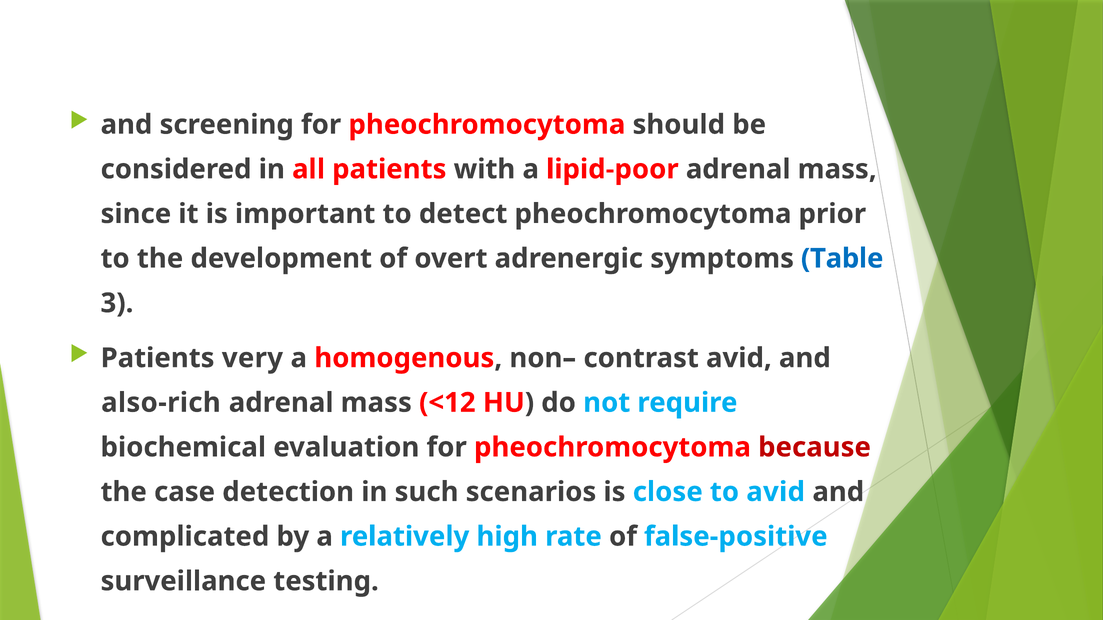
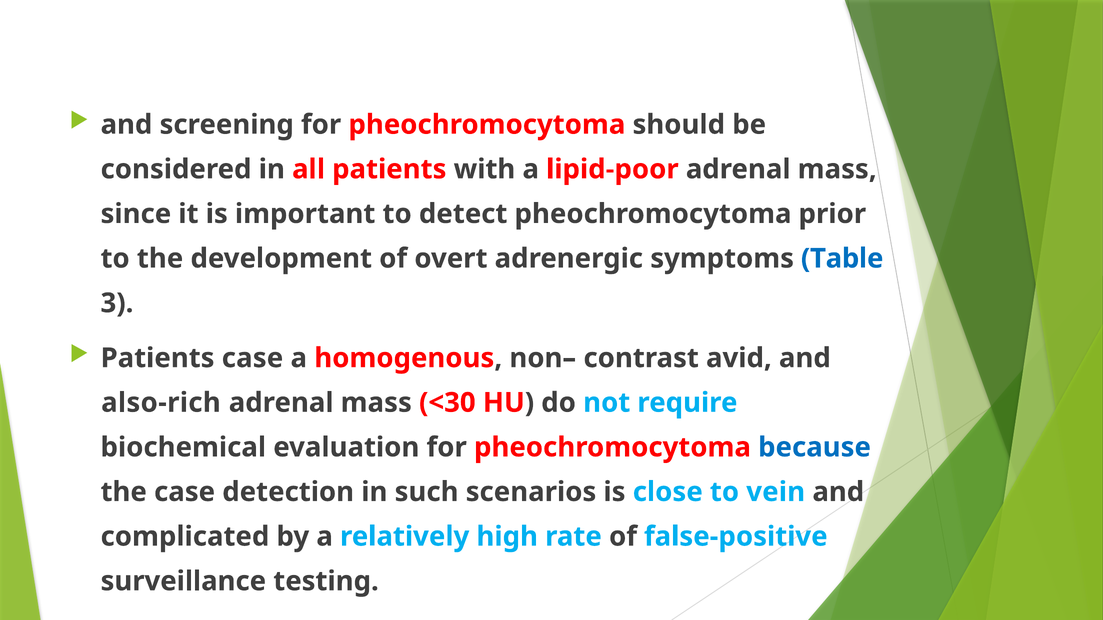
Patients very: very -> case
<12: <12 -> <30
because colour: red -> blue
to avid: avid -> vein
